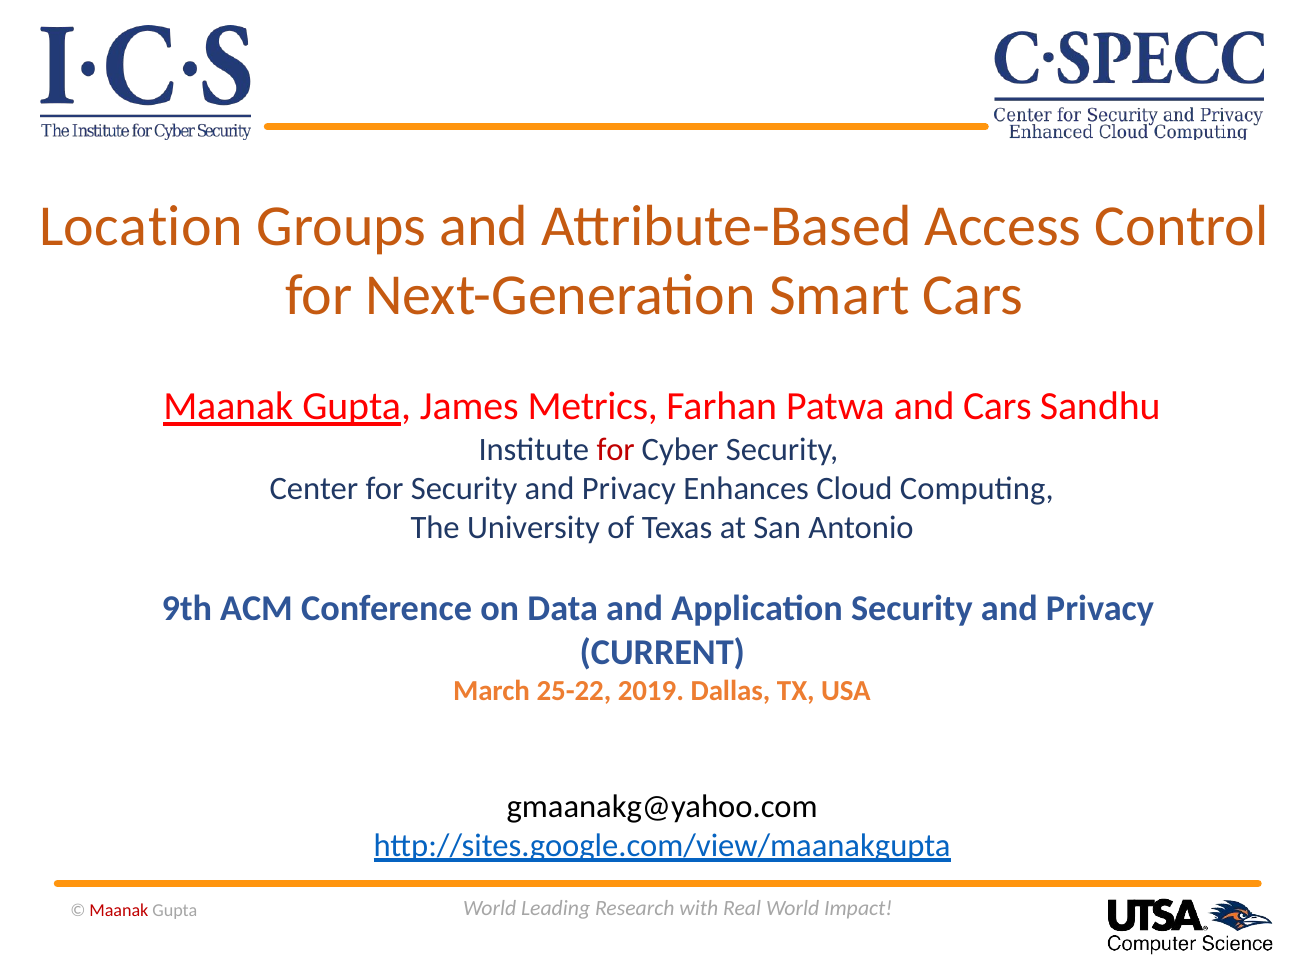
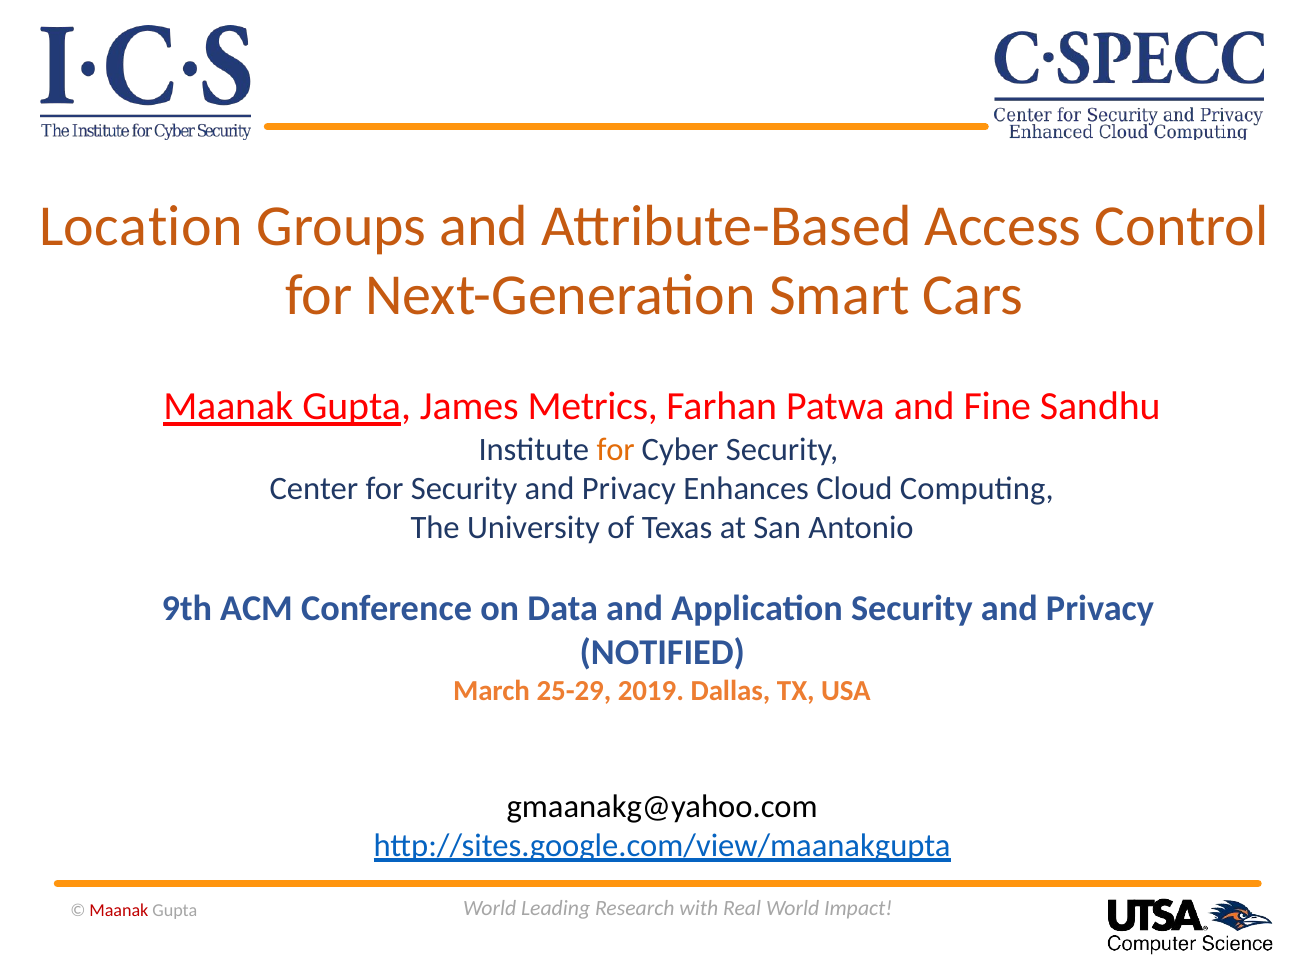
and Cars: Cars -> Fine
for at (616, 450) colour: red -> orange
CURRENT: CURRENT -> NOTIFIED
25-22: 25-22 -> 25-29
